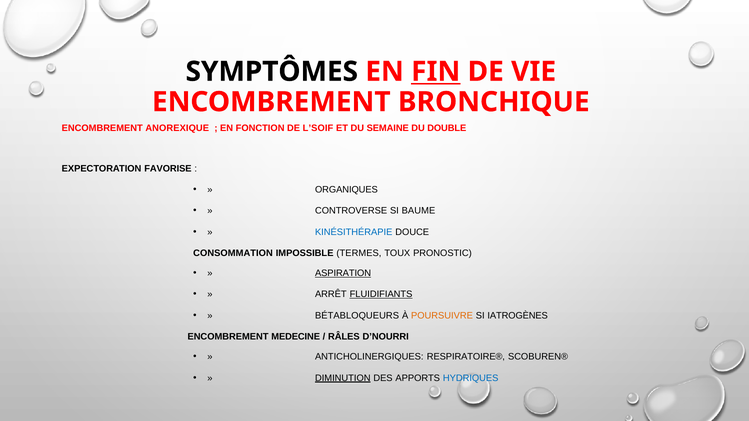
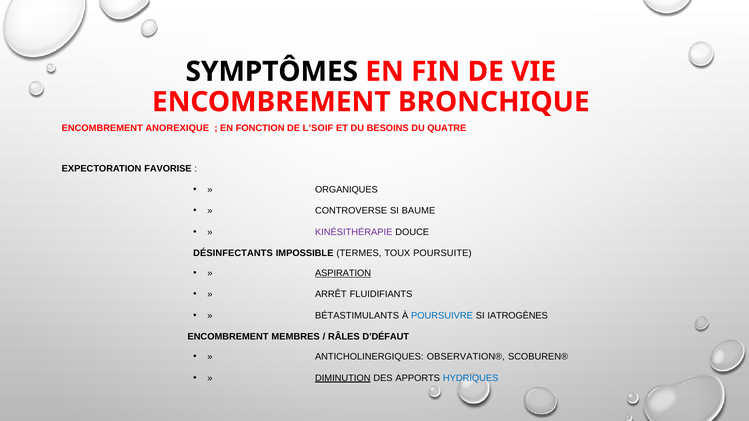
FIN underline: present -> none
SEMAINE: SEMAINE -> BESOINS
DOUBLE: DOUBLE -> QUATRE
KINÉSITHÉRAPIE colour: blue -> purple
CONSOMMATION: CONSOMMATION -> DÉSINFECTANTS
PRONOSTIC: PRONOSTIC -> POURSUITE
FLUIDIFIANTS underline: present -> none
BÉTABLOQUEURS: BÉTABLOQUEURS -> BÉTASTIMULANTS
POURSUIVRE colour: orange -> blue
MEDECINE: MEDECINE -> MEMBRES
D’NOURRI: D’NOURRI -> D’DÉFAUT
RESPIRATOIRE®: RESPIRATOIRE® -> OBSERVATION®
